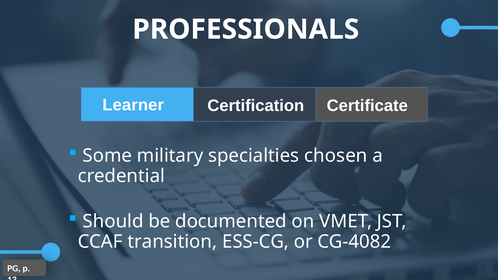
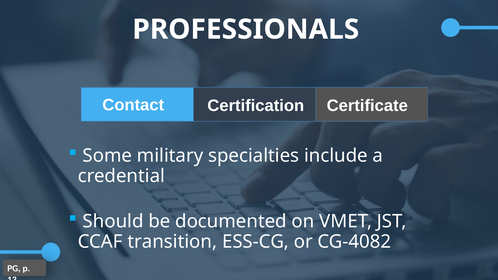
Learner: Learner -> Contact
chosen: chosen -> include
